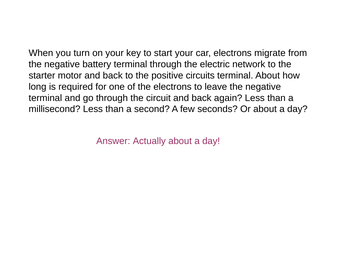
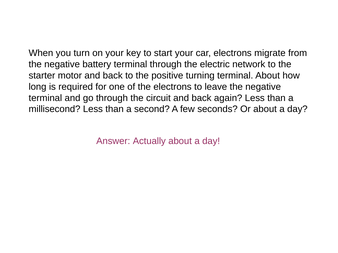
circuits: circuits -> turning
